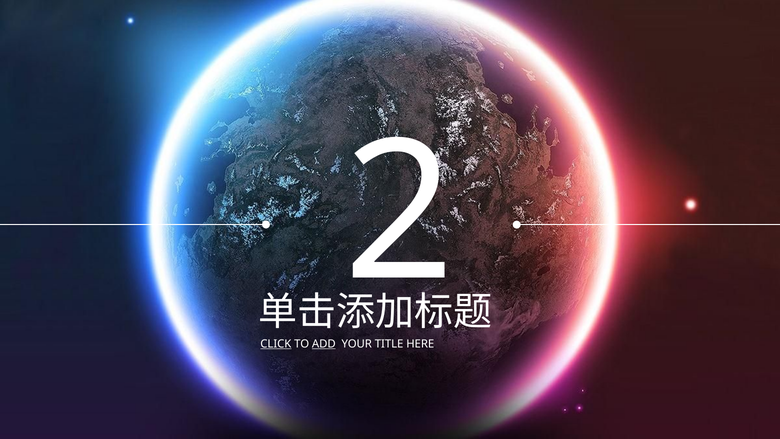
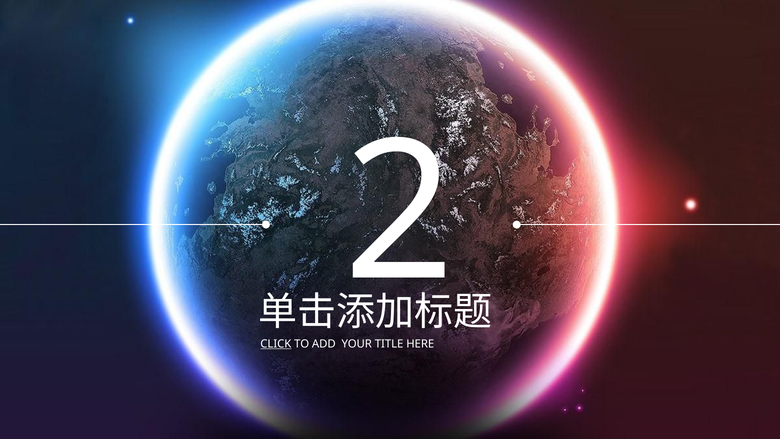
ADD underline: present -> none
